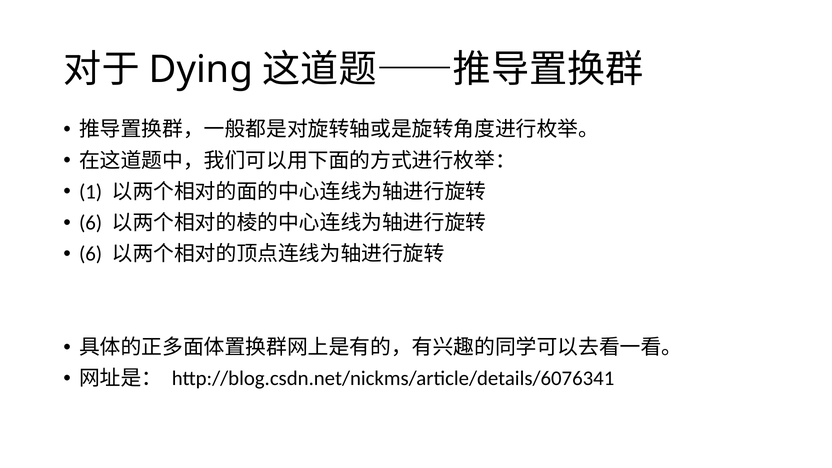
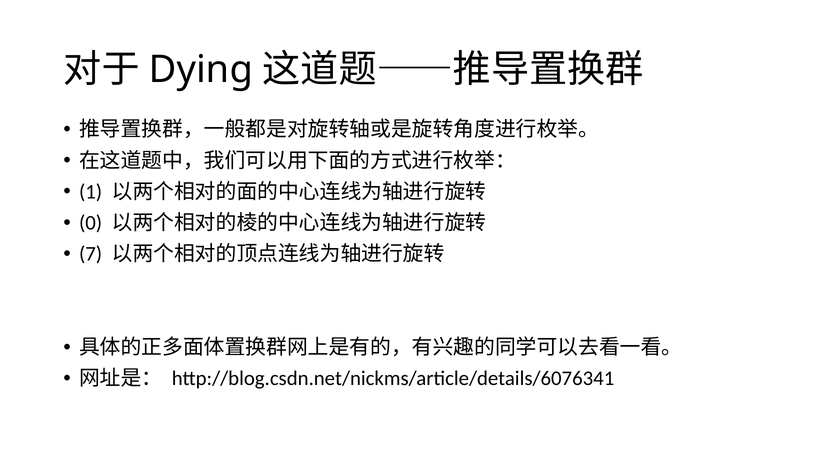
6 at (91, 223): 6 -> 0
6 at (91, 254): 6 -> 7
